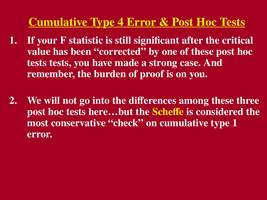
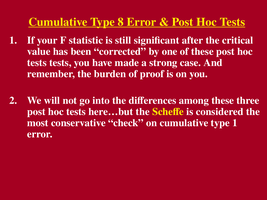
4: 4 -> 8
